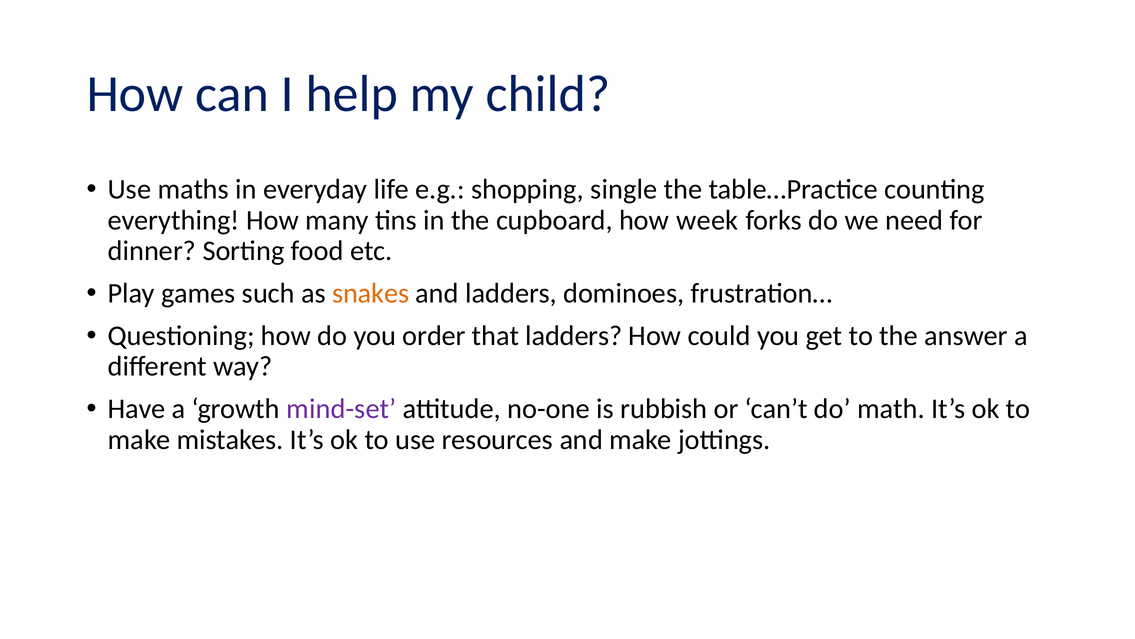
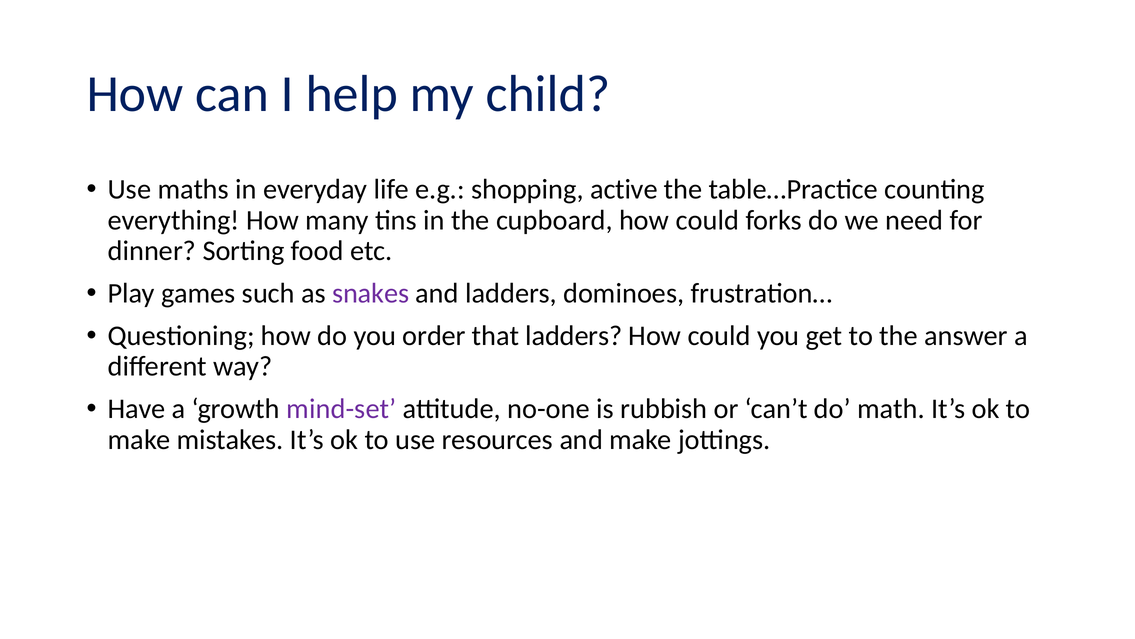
single: single -> active
cupboard how week: week -> could
snakes colour: orange -> purple
